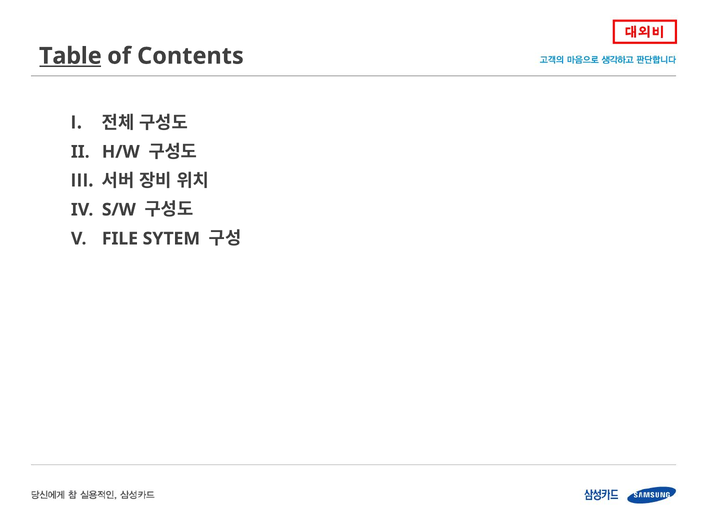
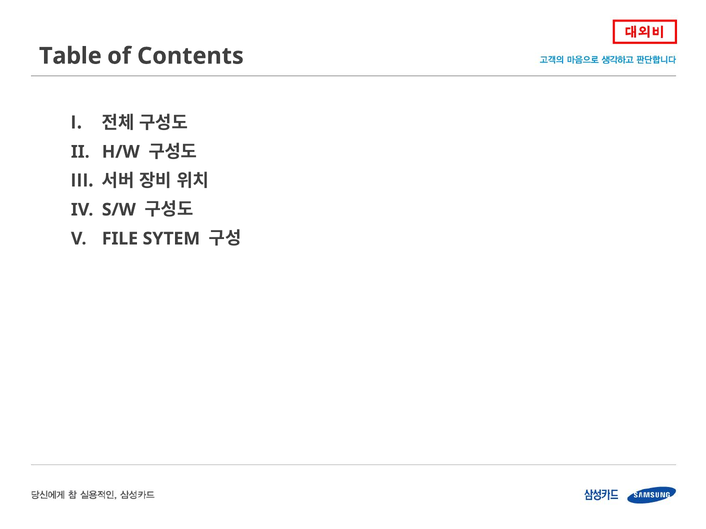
Table underline: present -> none
